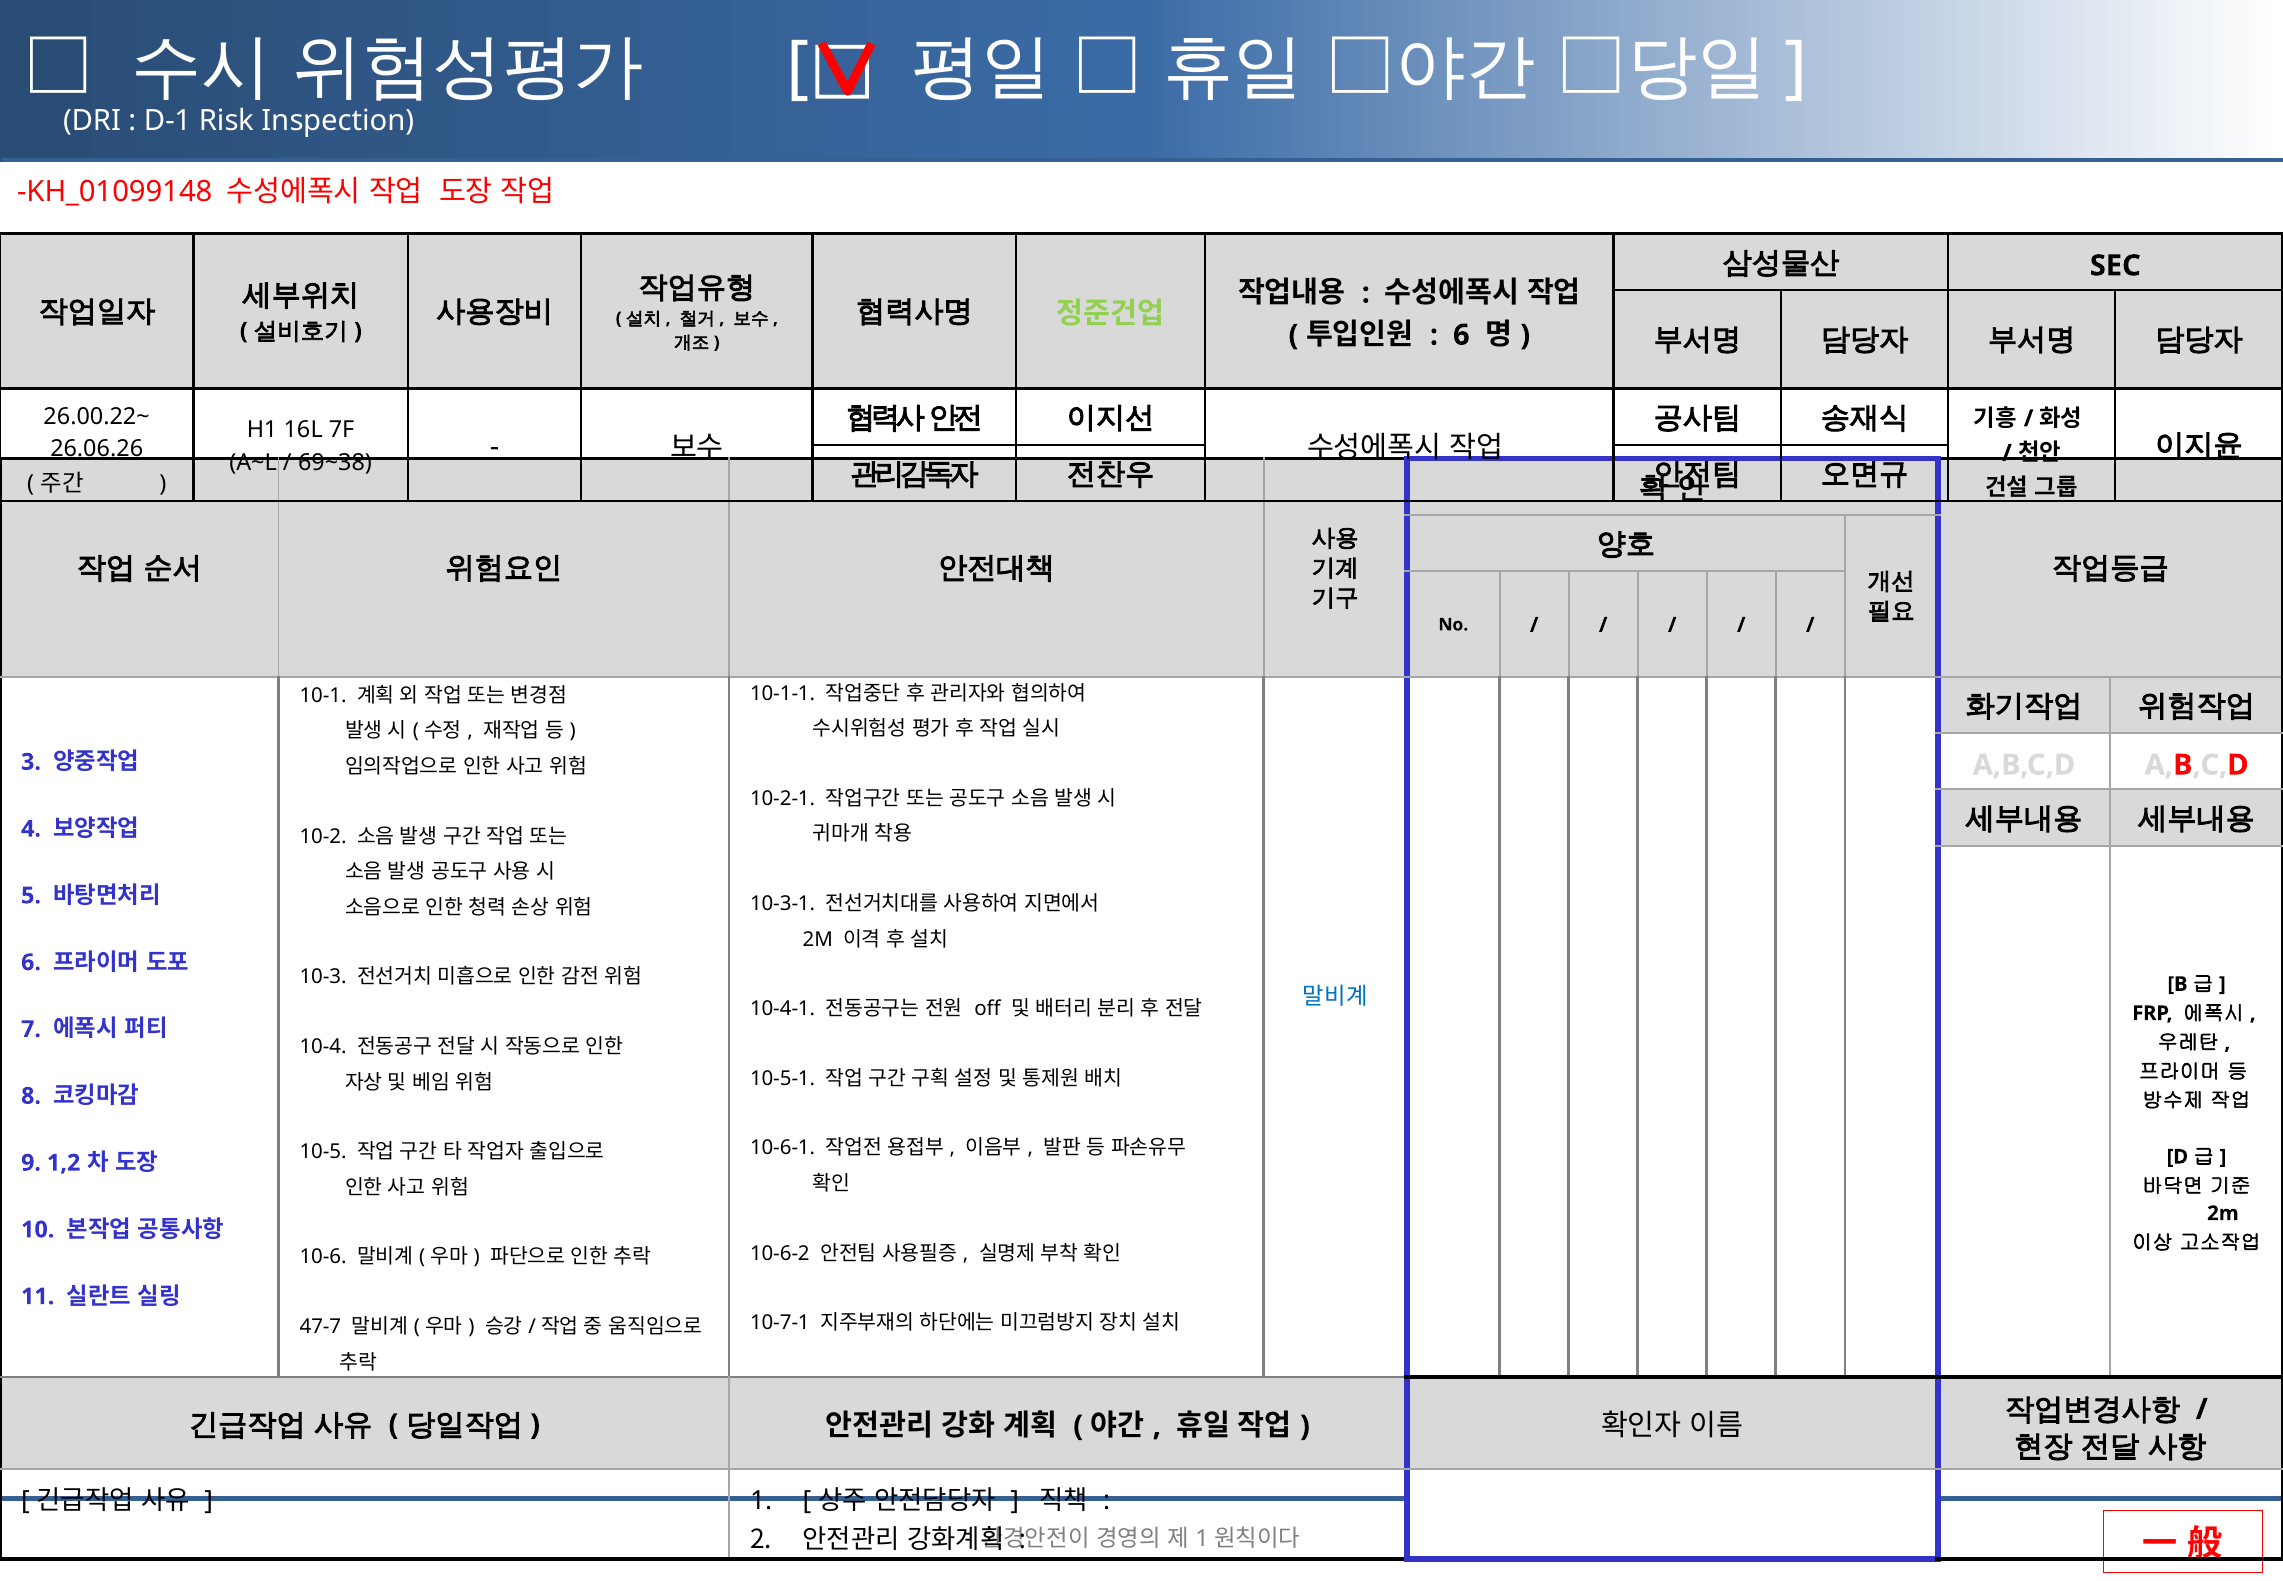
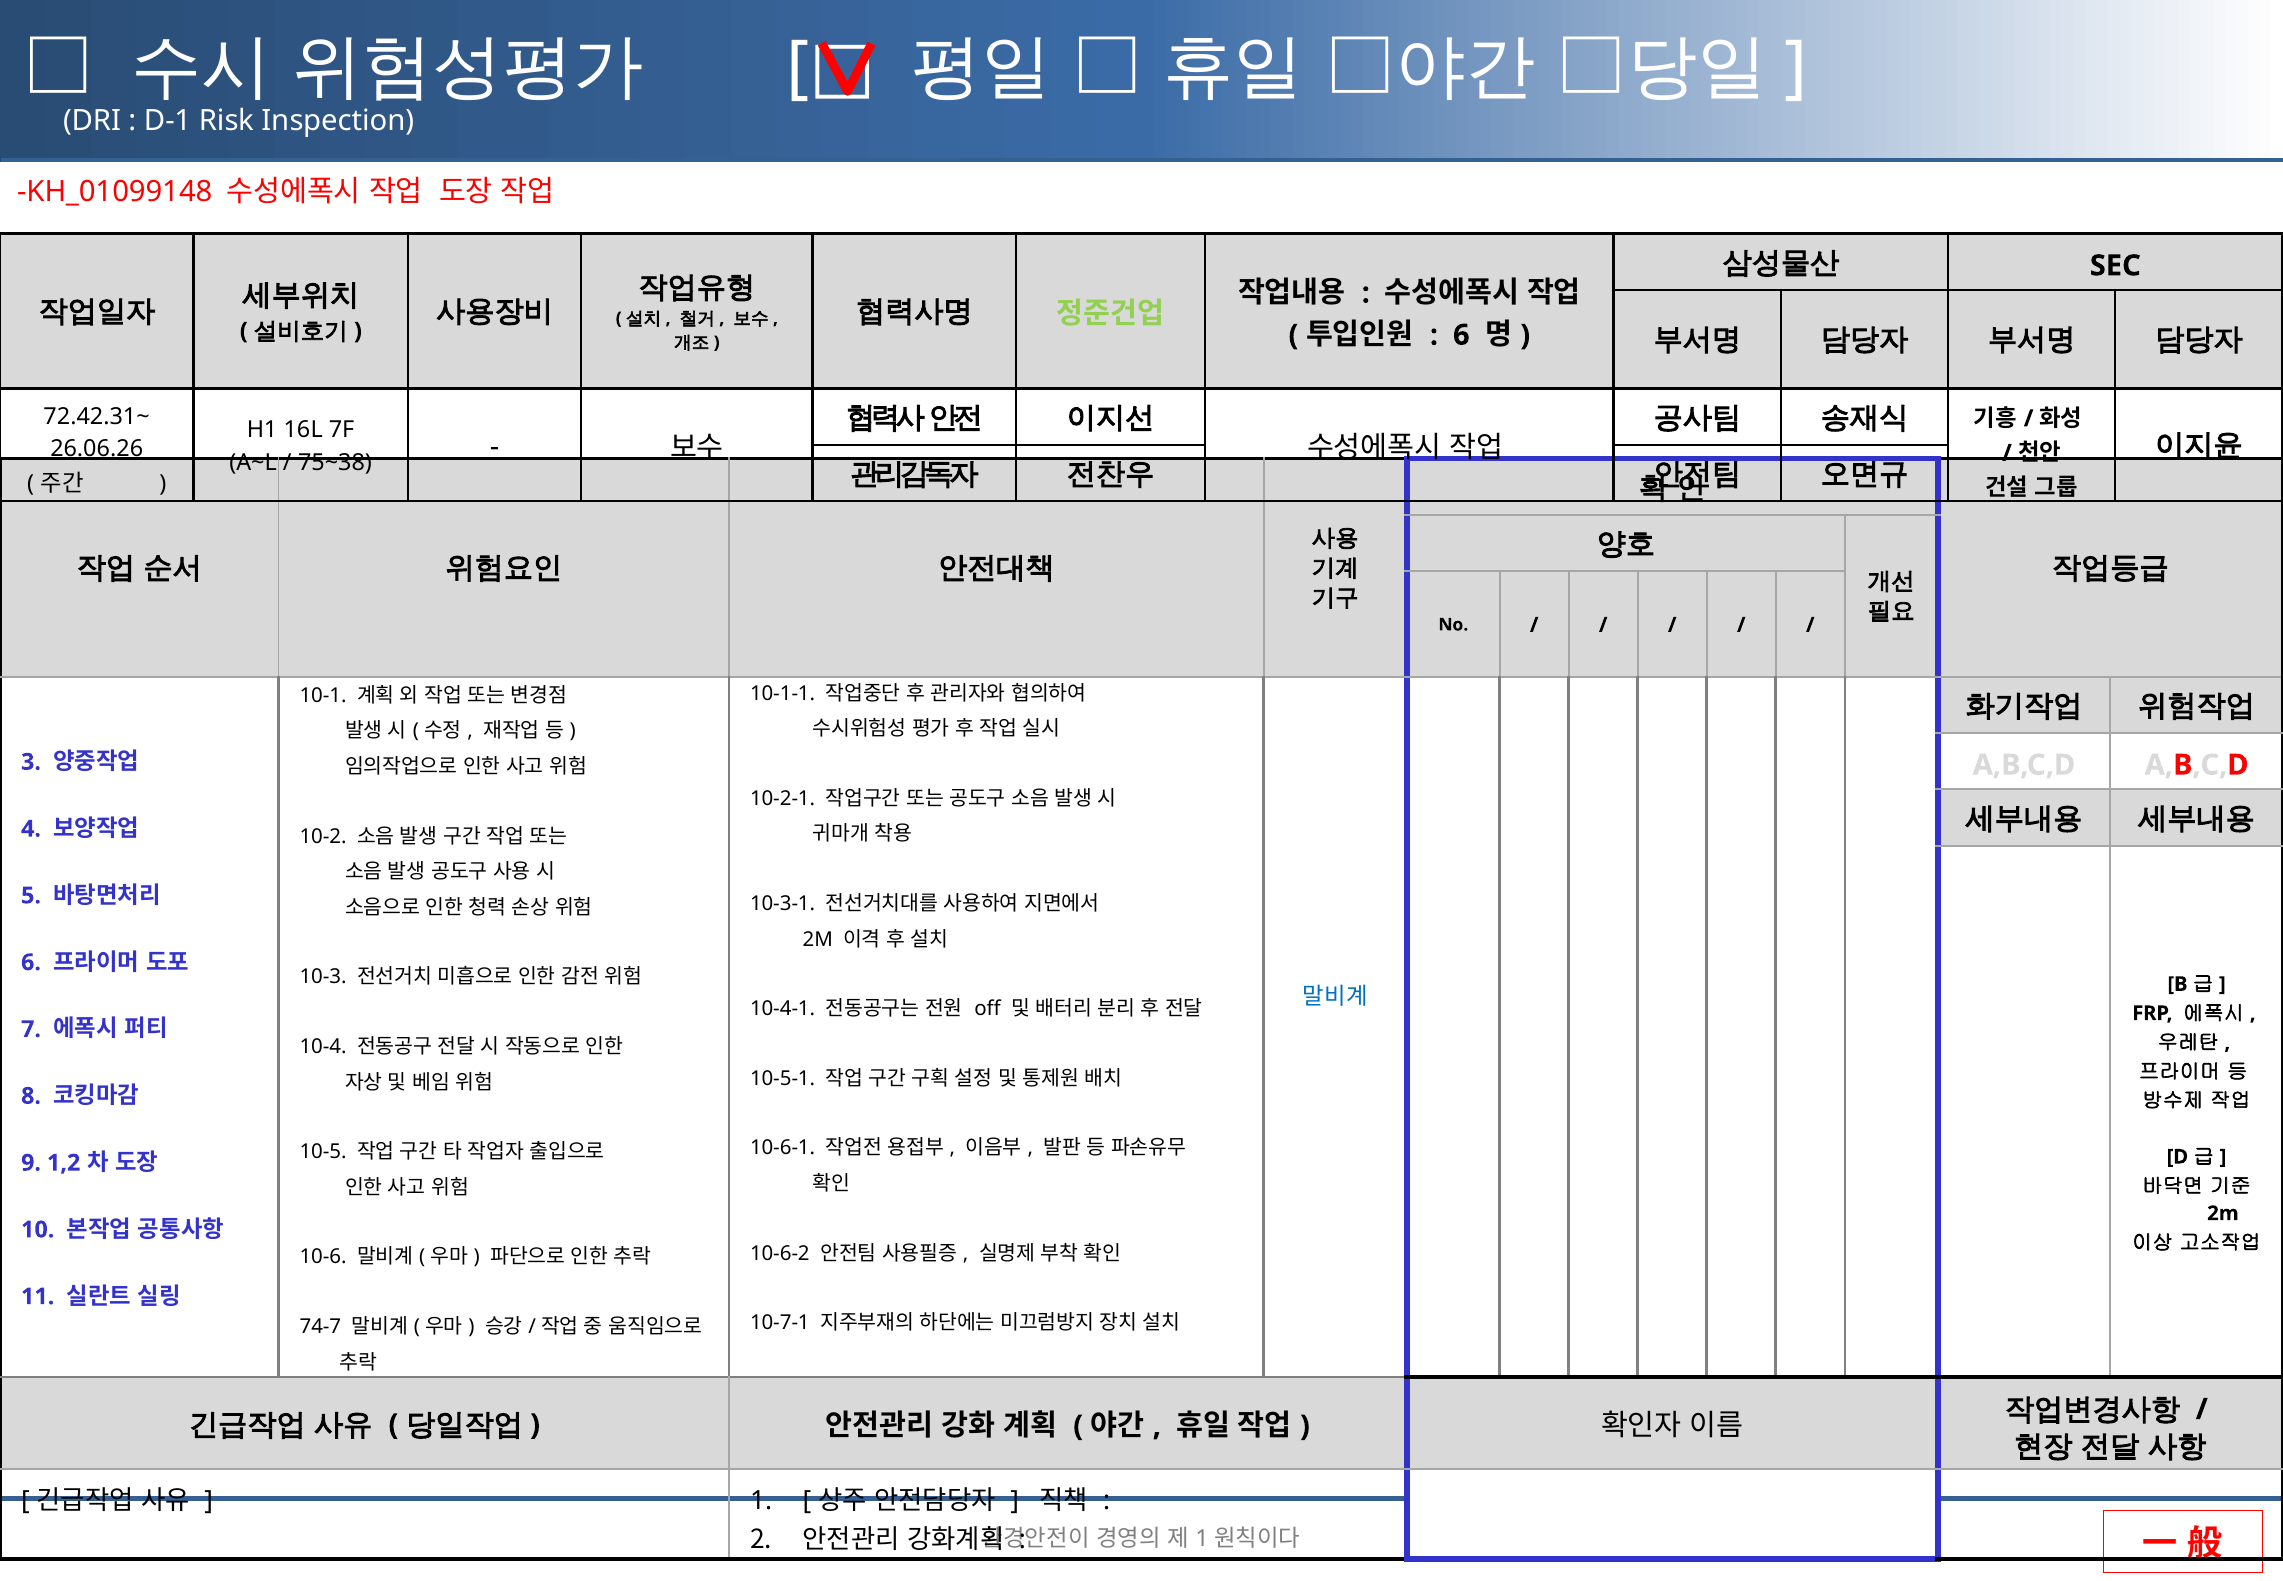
26.00.22~: 26.00.22~ -> 72.42.31~
69~38: 69~38 -> 75~38
47-7: 47-7 -> 74-7
